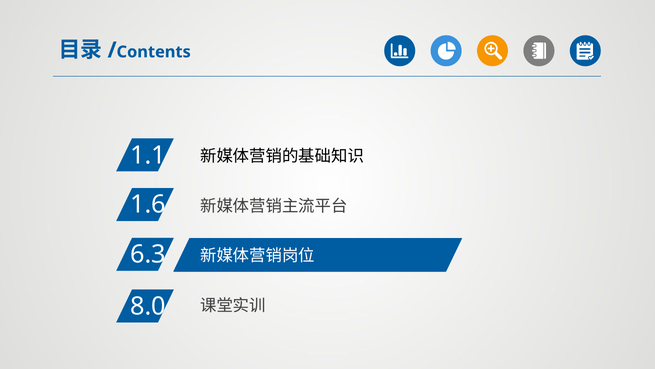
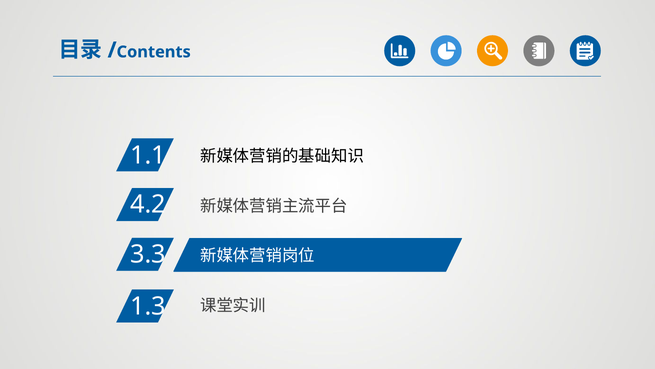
1.6: 1.6 -> 4.2
6.3: 6.3 -> 3.3
8.0: 8.0 -> 1.3
